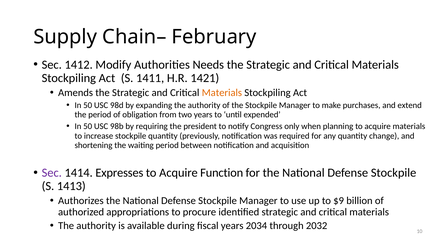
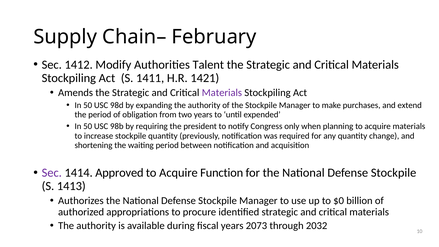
Needs: Needs -> Talent
Materials at (222, 93) colour: orange -> purple
Expresses: Expresses -> Approved
$9: $9 -> $0
2034: 2034 -> 2073
